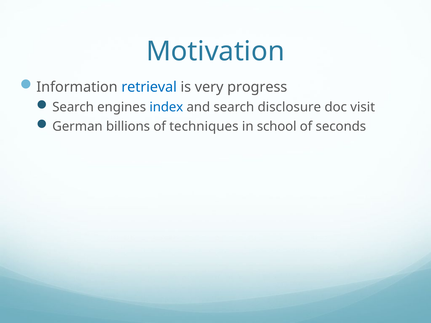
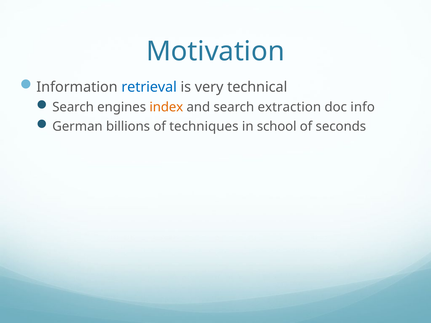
progress: progress -> technical
index colour: blue -> orange
disclosure: disclosure -> extraction
visit: visit -> info
